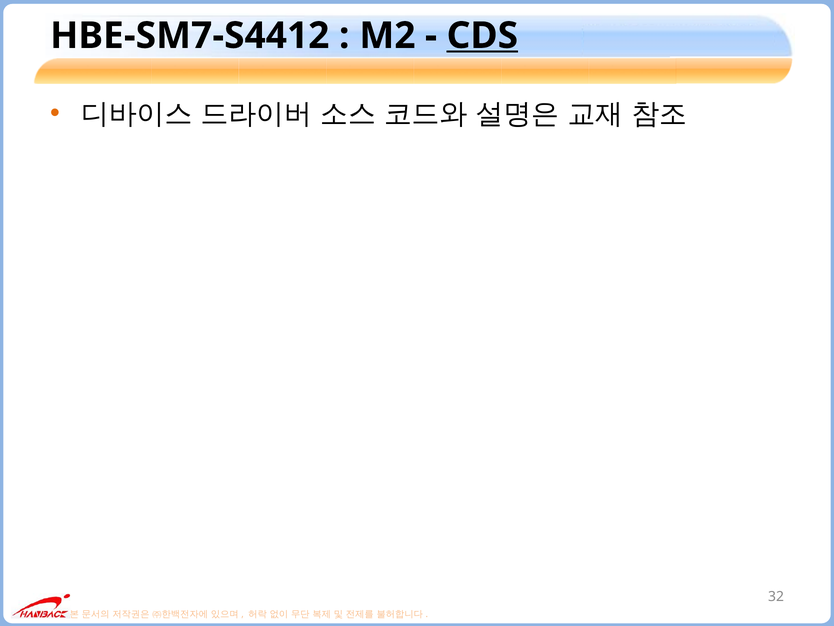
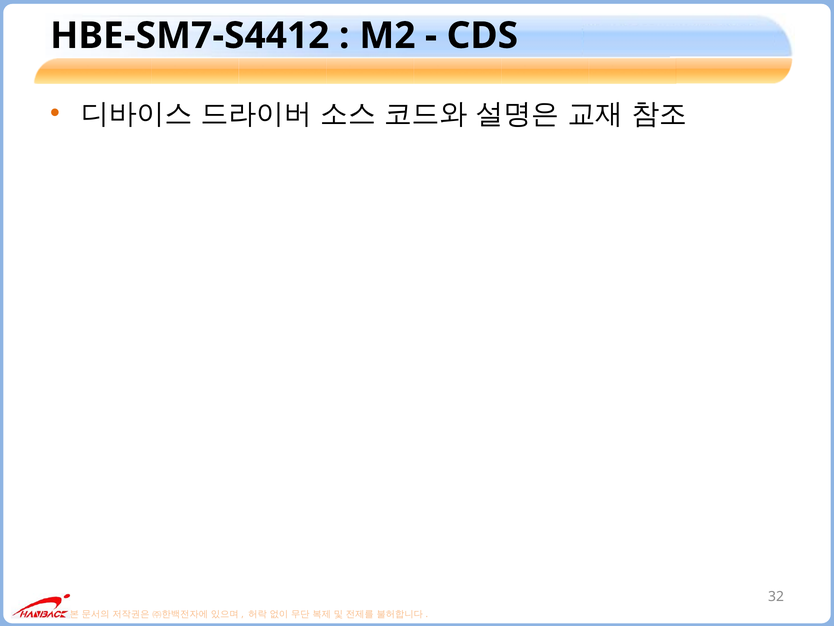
CDS underline: present -> none
